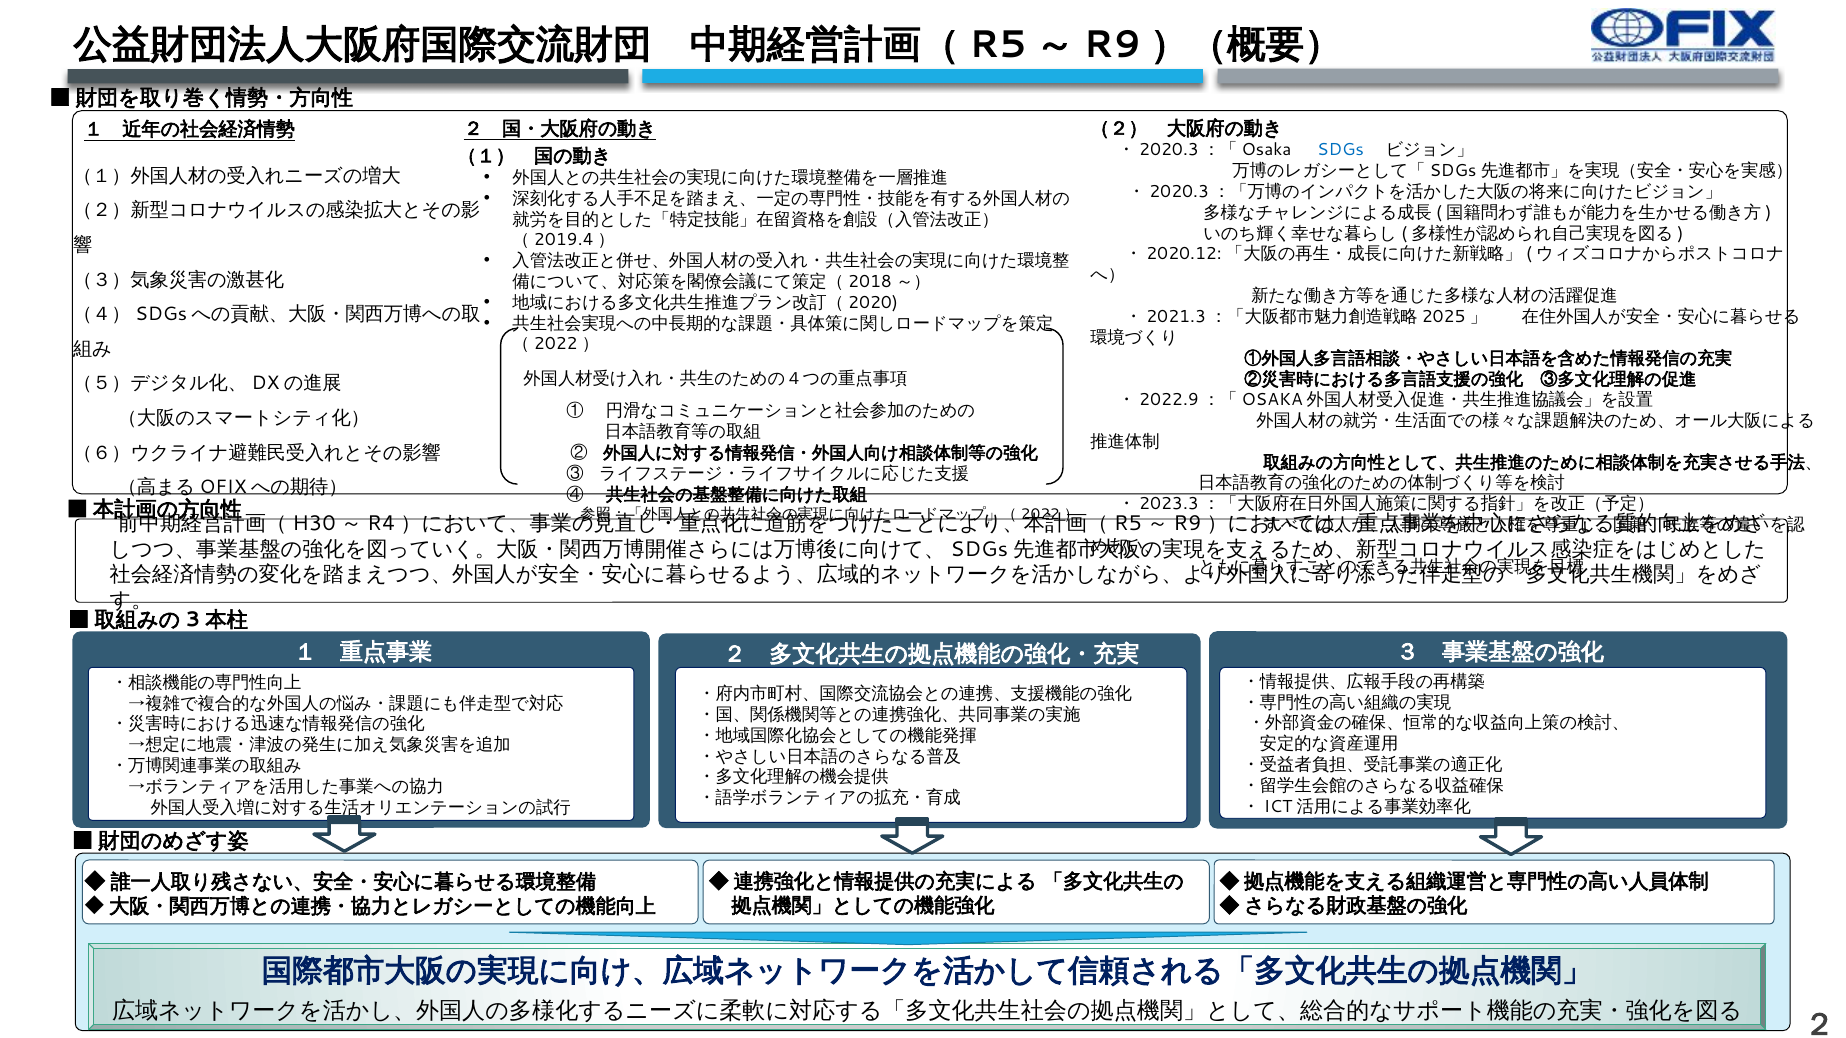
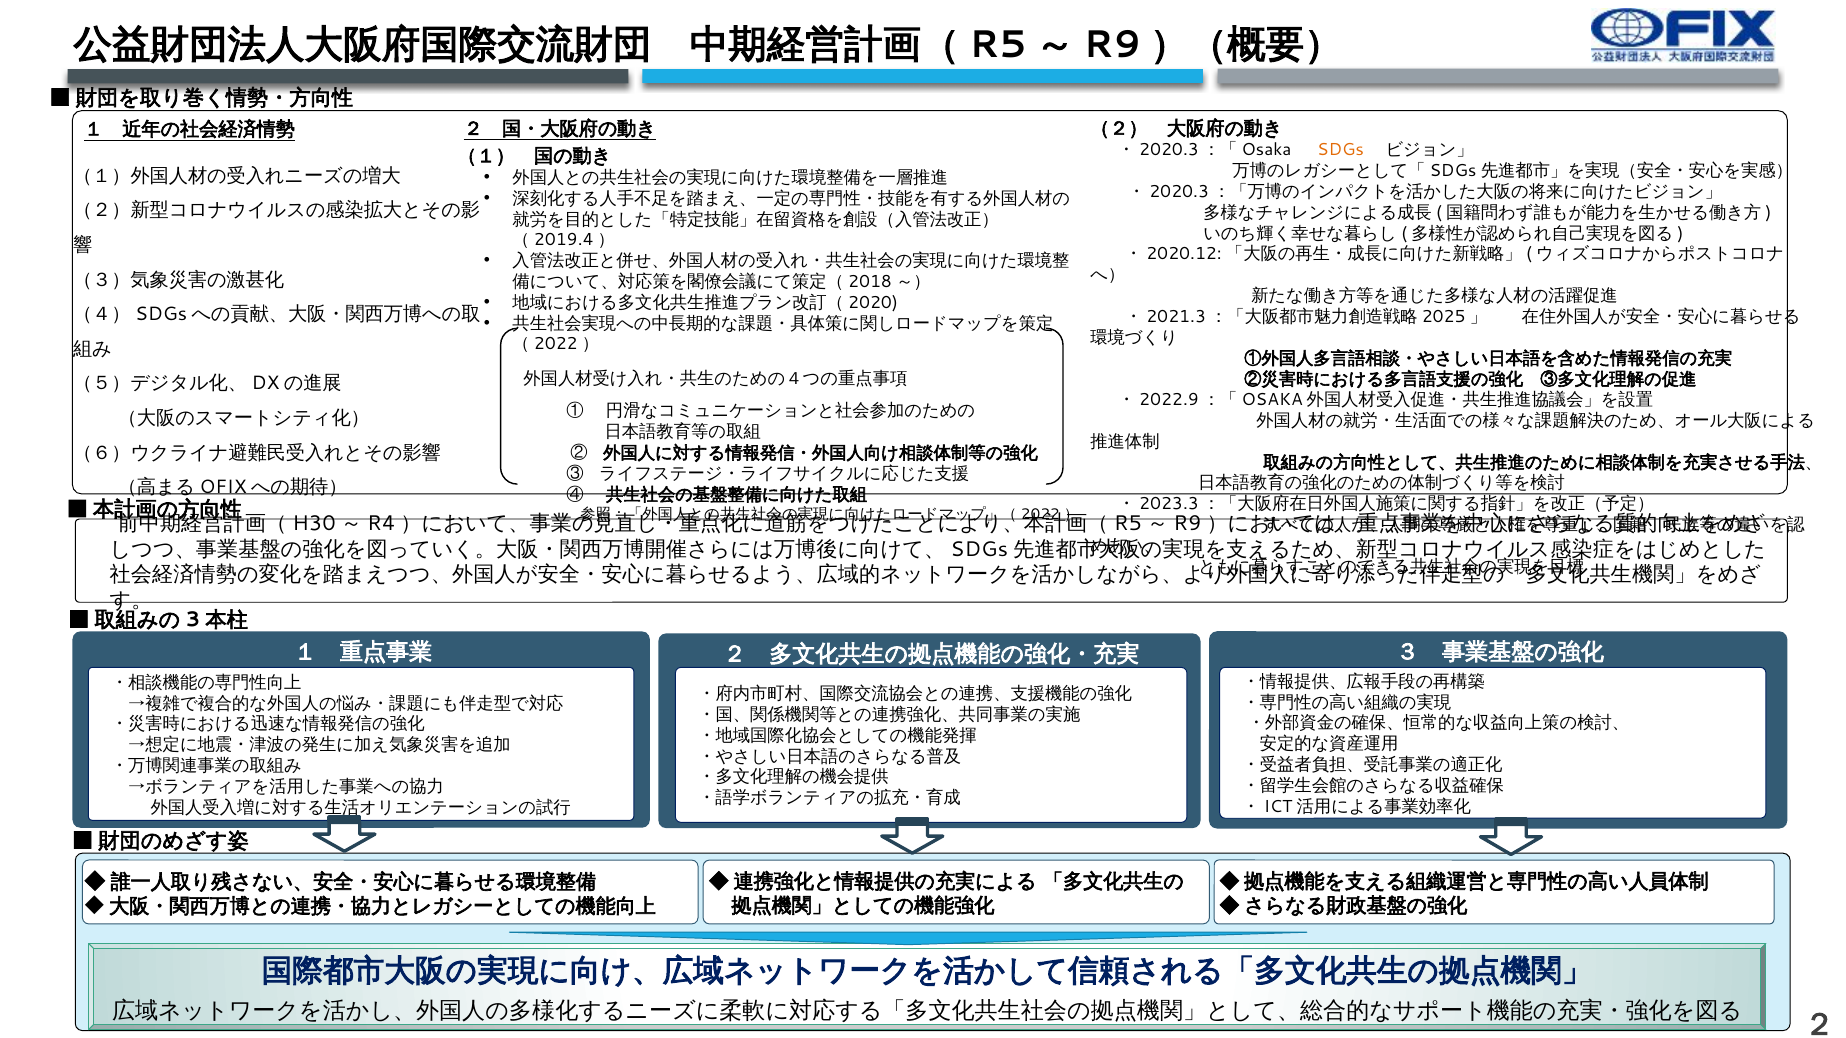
SDGs colour: blue -> orange
